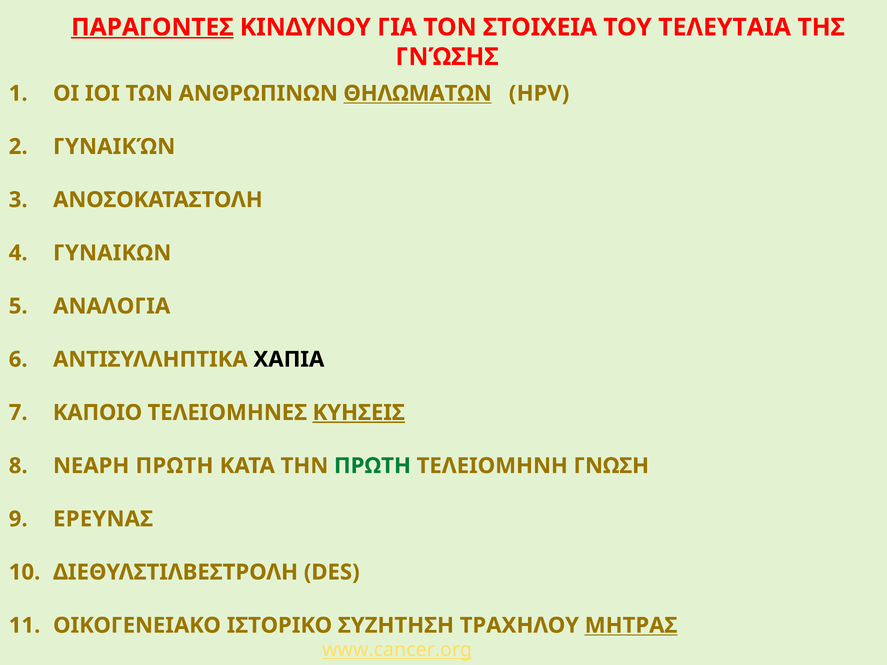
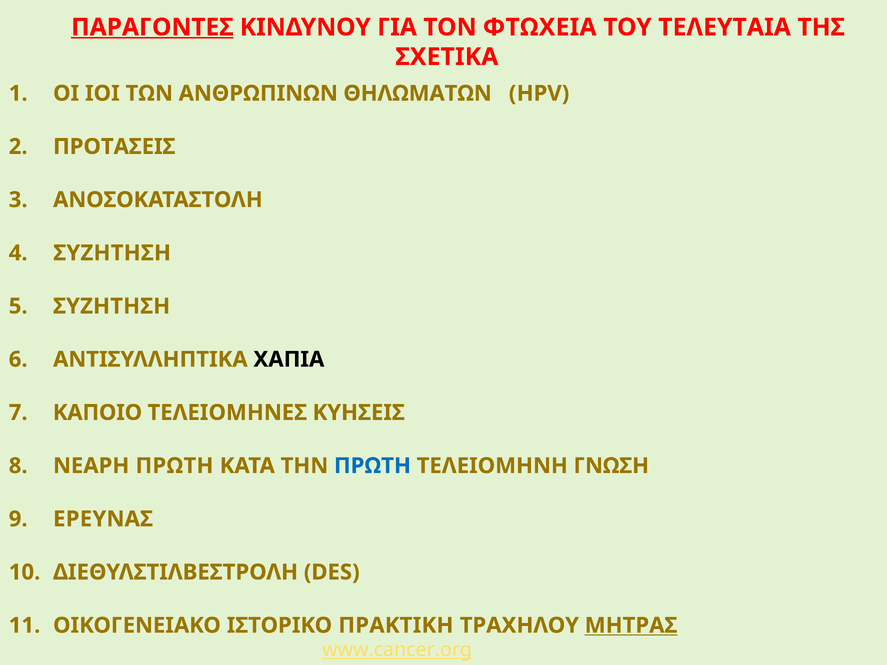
ΣΤΟΙΧΕΙΑ: ΣΤΟΙΧΕΙΑ -> ΦΤΩΧΕΙΑ
ΓΝΏΣΗΣ: ΓΝΏΣΗΣ -> ΣΧΕΤΙΚΑ
ΘΗΛΩΜΑΤΩΝ underline: present -> none
ΓΥΝΑΙΚΏΝ: ΓΥΝΑΙΚΏΝ -> ΠΡΟΤΑΣΕΙΣ
ΓΥΝΑΙΚΩΝ at (112, 253): ΓΥΝΑΙΚΩΝ -> ΣΥΖΗΤΗΣΗ
ΑΝΑΛΟΓΙΑ at (112, 306): ΑΝΑΛΟΓΙΑ -> ΣΥΖΗΤΗΣΗ
ΚΥΗΣΕΙΣ underline: present -> none
ΠΡΩΤΗ at (372, 466) colour: green -> blue
ΣΥΖΗΤΗΣΗ: ΣΥΖΗΤΗΣΗ -> ΠΡΑΚΤΙΚΗ
